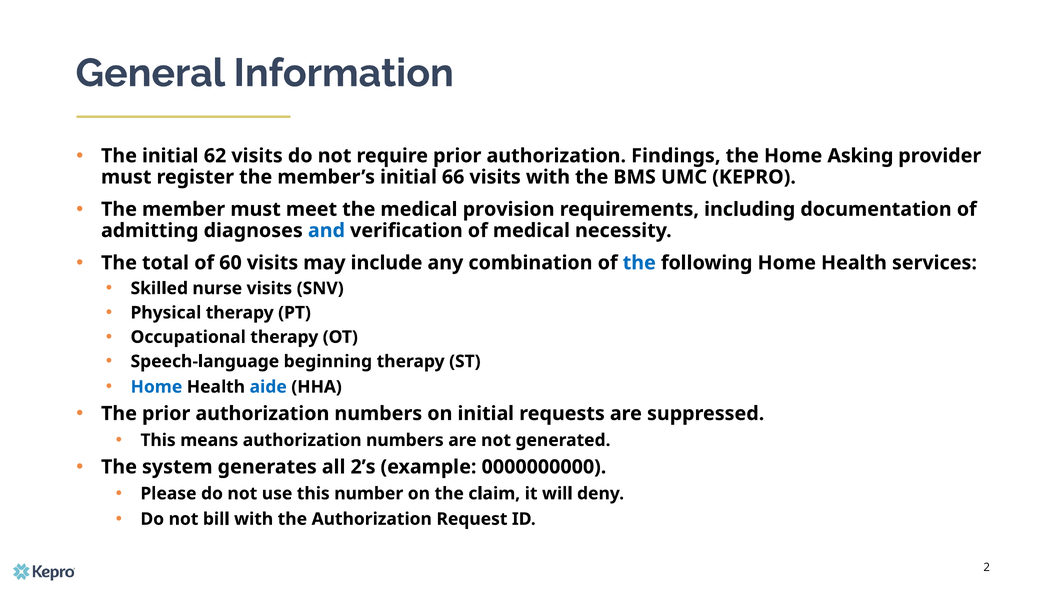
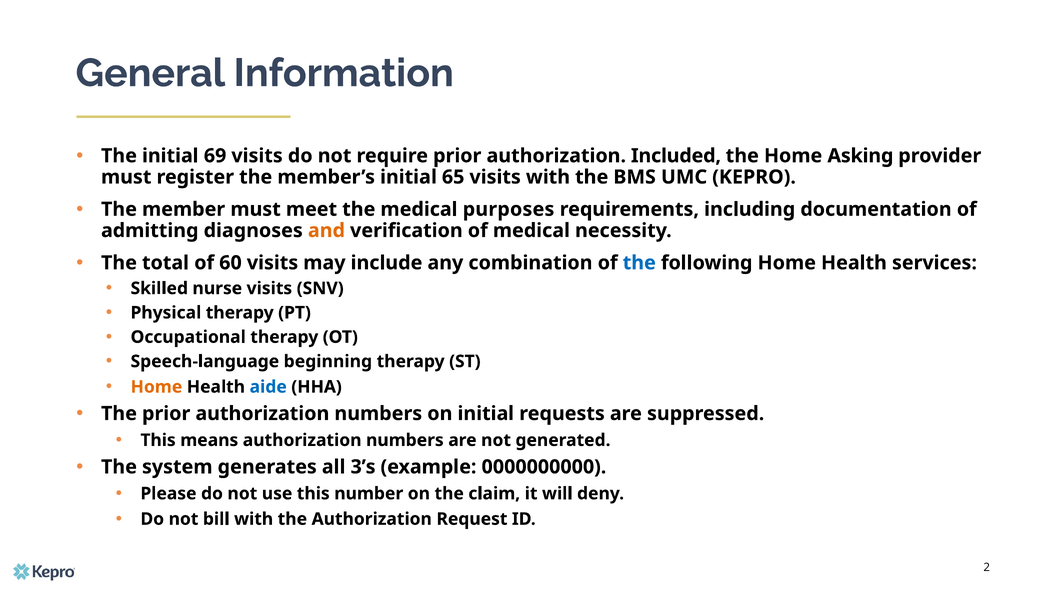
62: 62 -> 69
Findings: Findings -> Included
66: 66 -> 65
provision: provision -> purposes
and colour: blue -> orange
Home at (156, 387) colour: blue -> orange
2’s: 2’s -> 3’s
